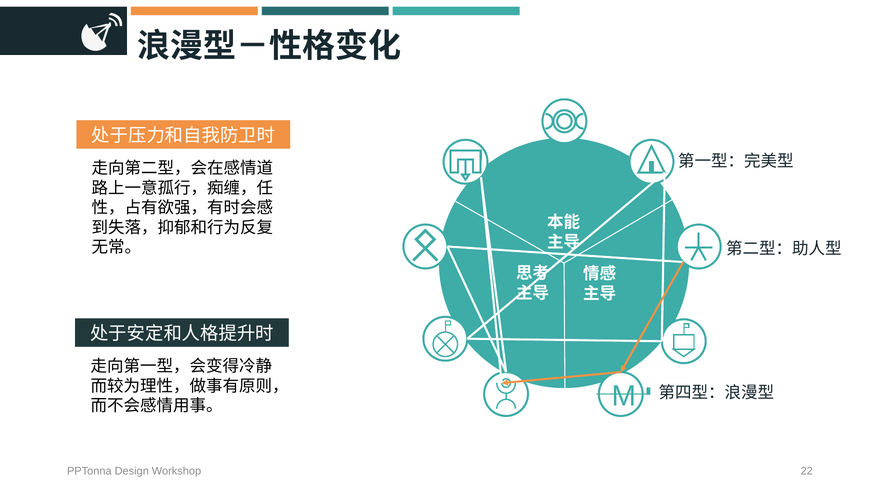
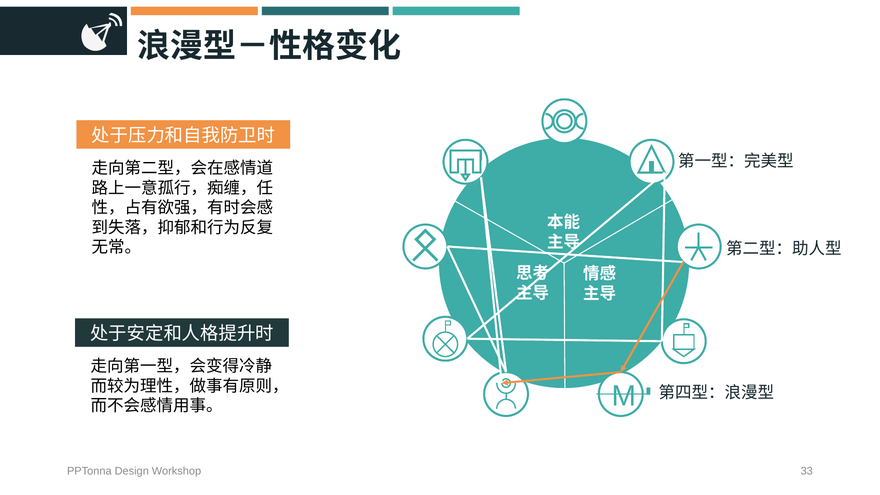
22: 22 -> 33
